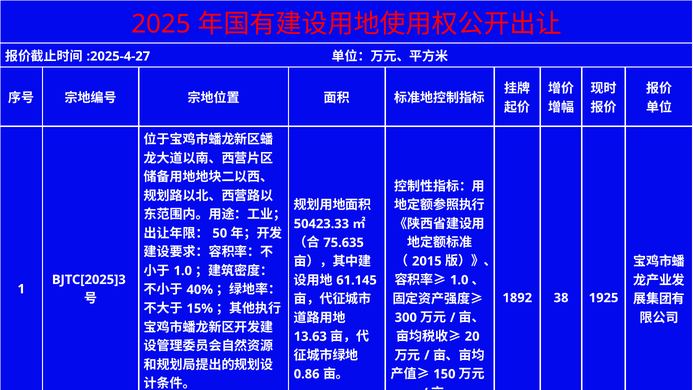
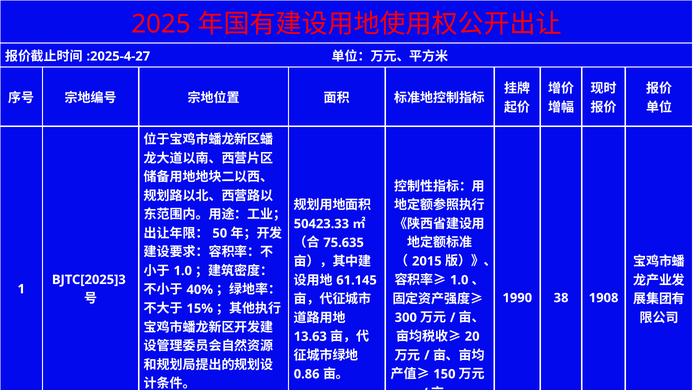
1892: 1892 -> 1990
1925: 1925 -> 1908
